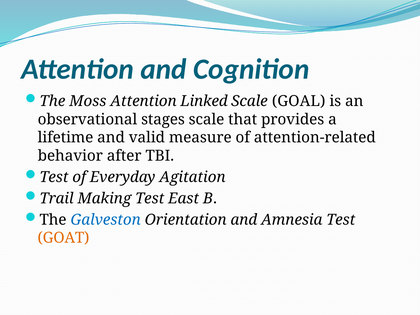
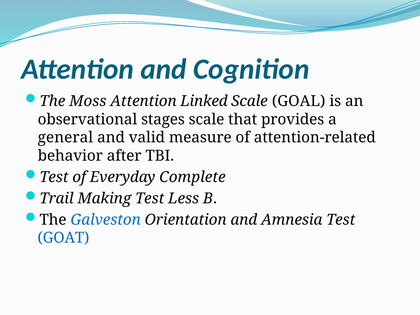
lifetime: lifetime -> general
Agitation: Agitation -> Complete
East: East -> Less
GOAT colour: orange -> blue
